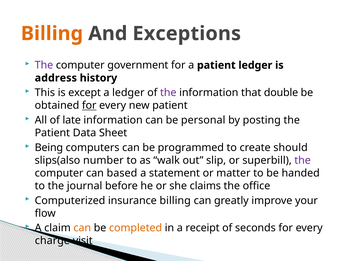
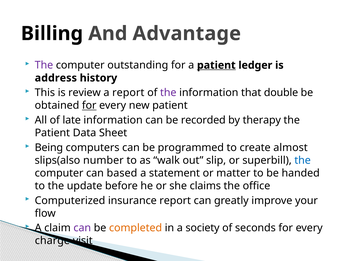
Billing at (52, 34) colour: orange -> black
Exceptions: Exceptions -> Advantage
government: government -> outstanding
patient at (216, 65) underline: none -> present
except: except -> review
a ledger: ledger -> report
personal: personal -> recorded
posting: posting -> therapy
should: should -> almost
the at (303, 160) colour: purple -> blue
journal: journal -> update
insurance billing: billing -> report
can at (82, 228) colour: orange -> purple
receipt: receipt -> society
